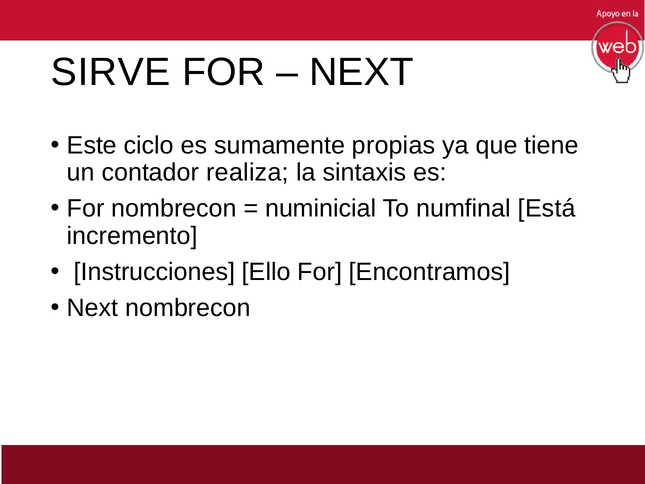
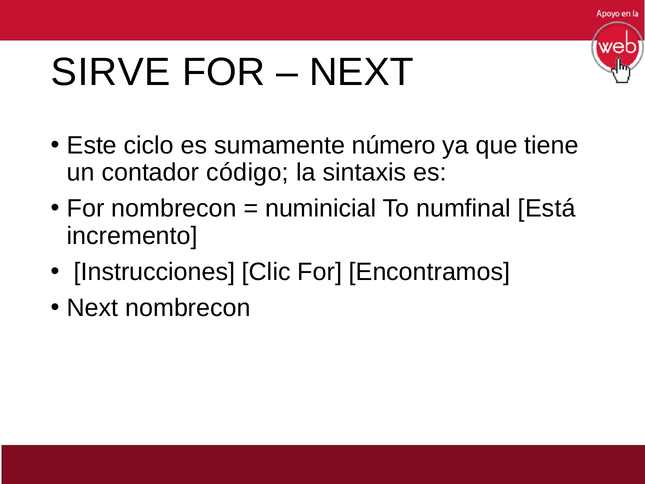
propias: propias -> número
realiza: realiza -> código
Ello: Ello -> Clic
